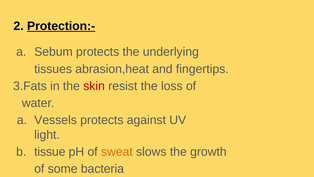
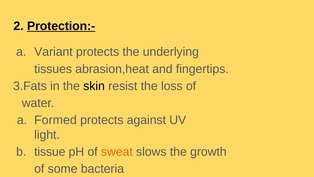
Sebum: Sebum -> Variant
skin colour: red -> black
Vessels: Vessels -> Formed
